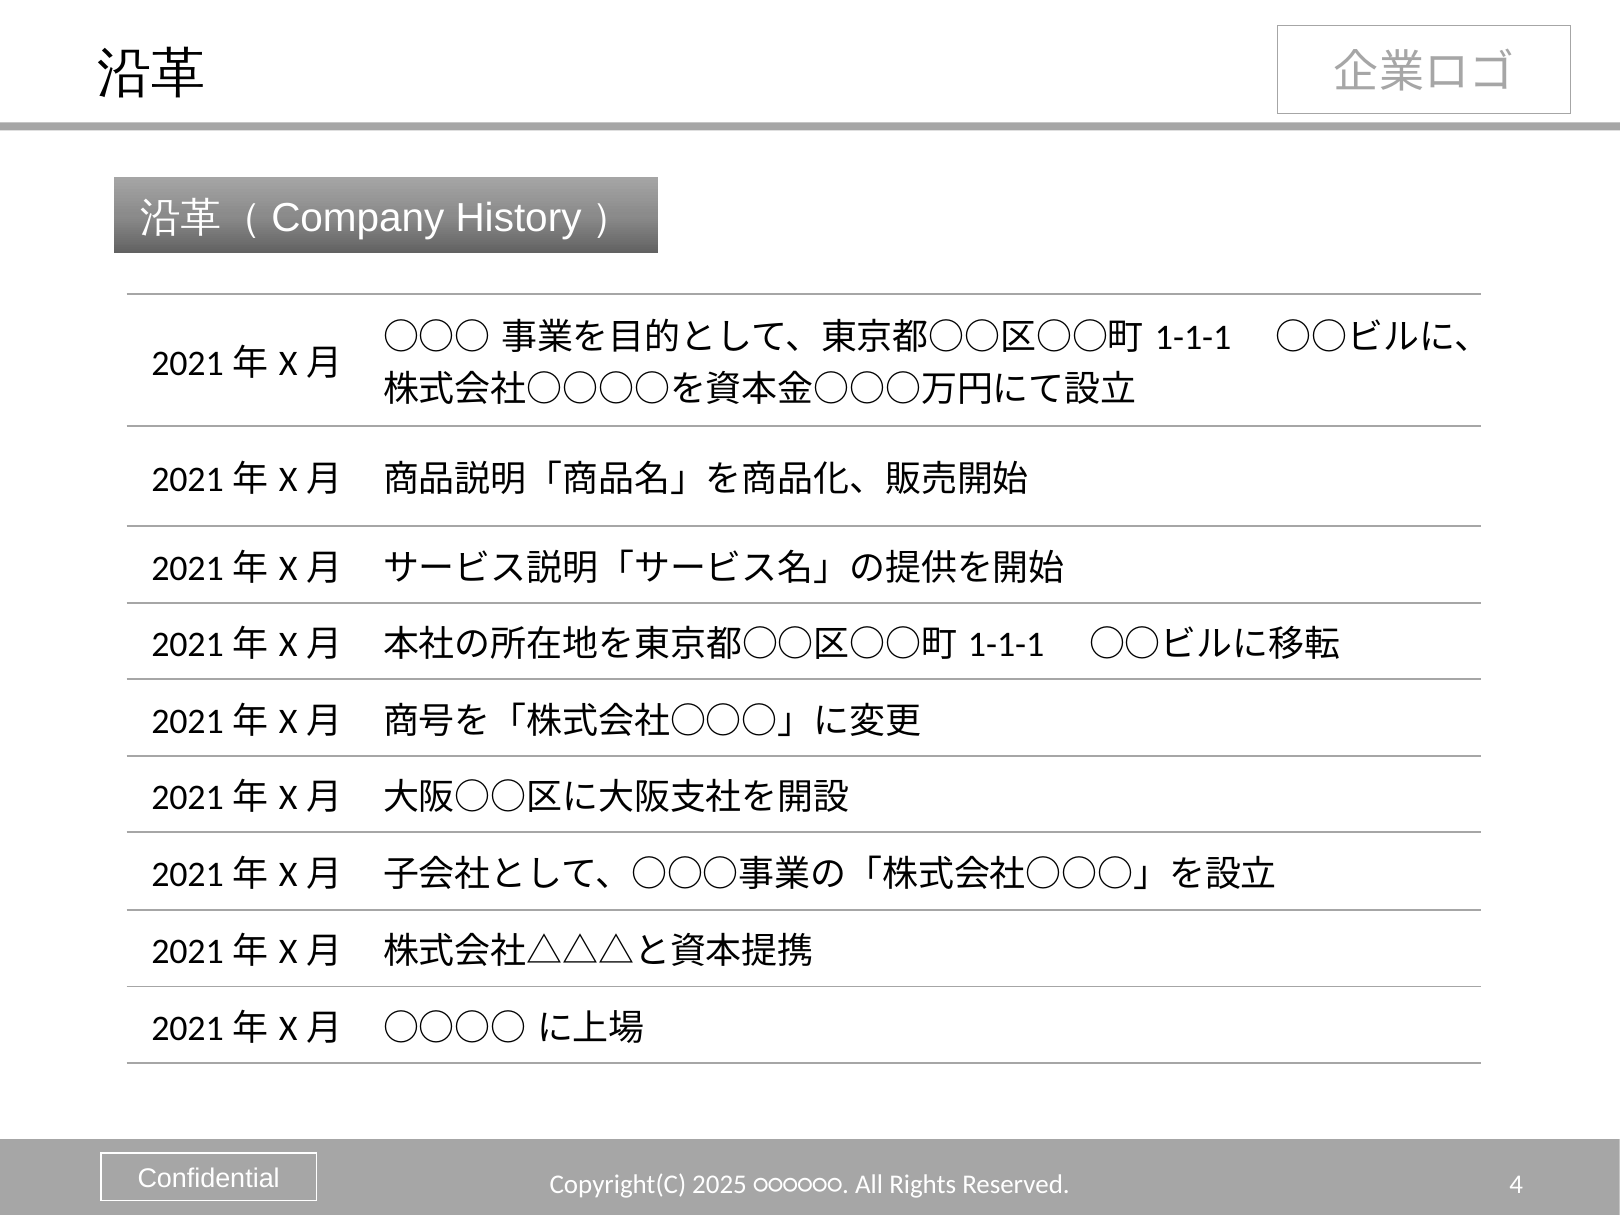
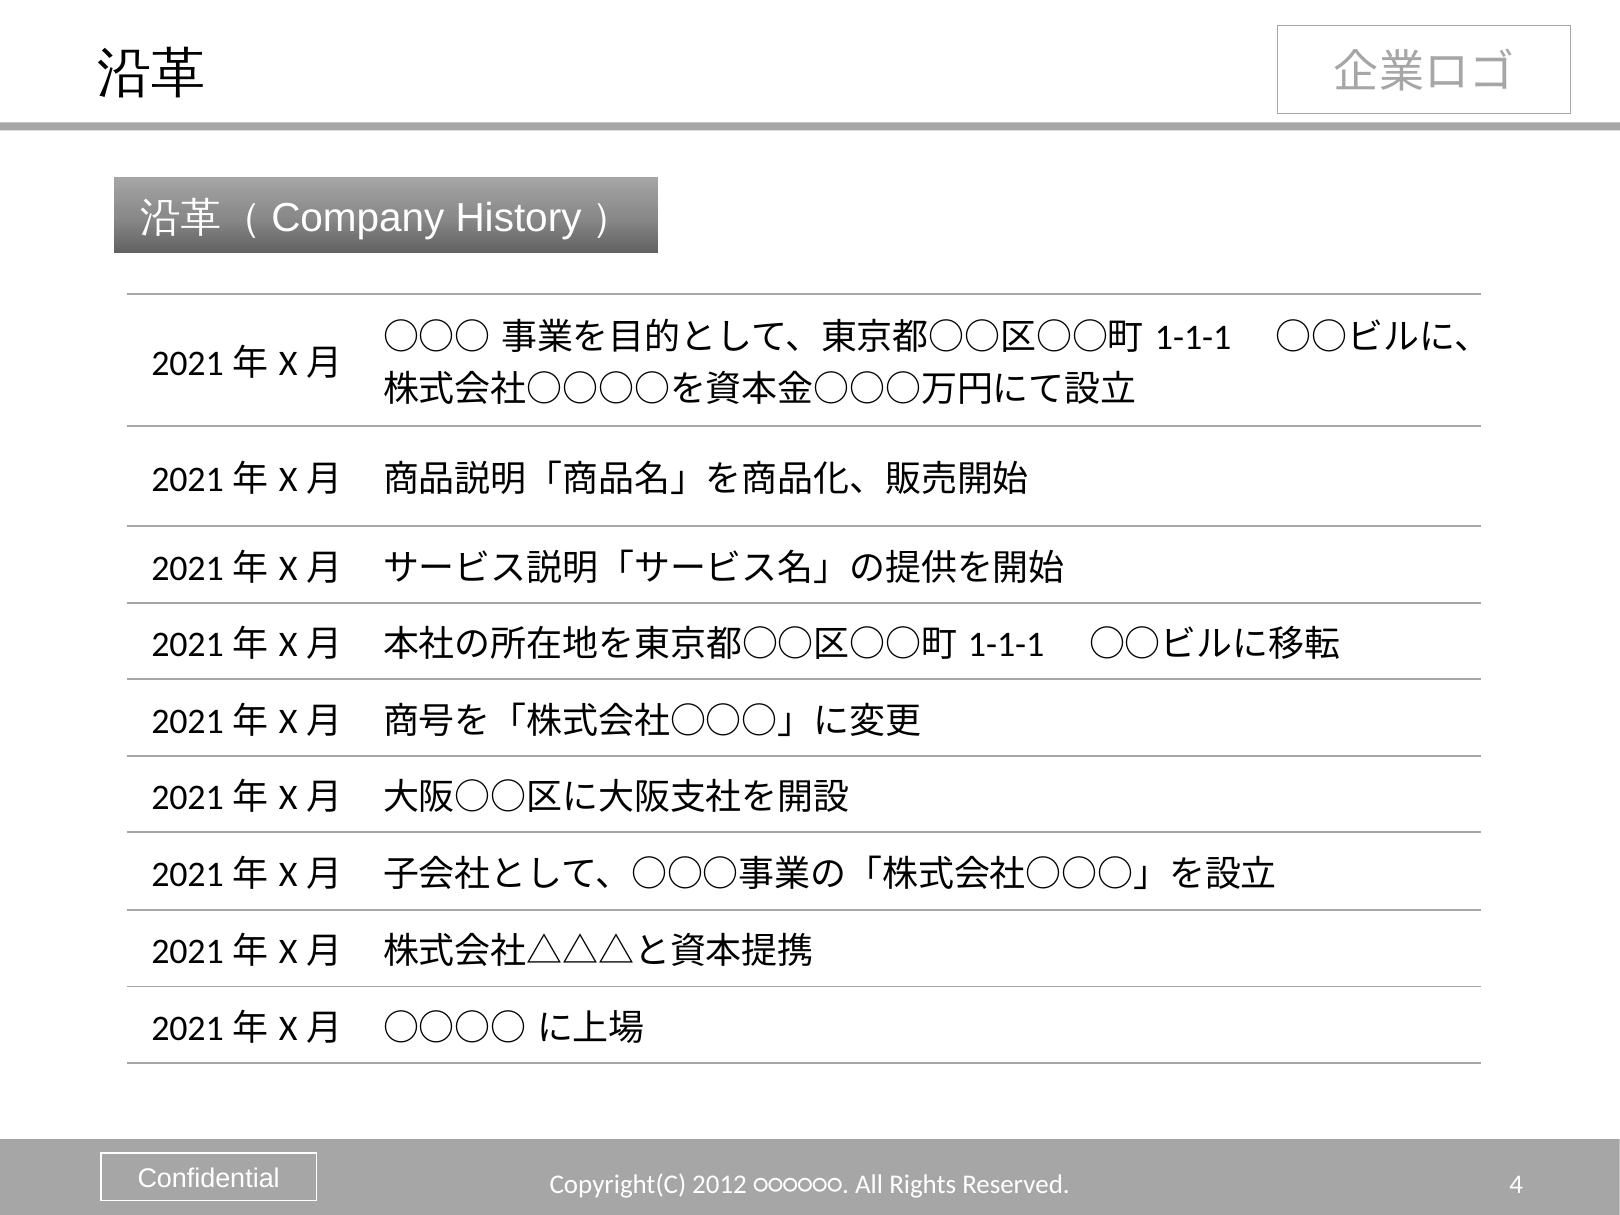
2025: 2025 -> 2012
